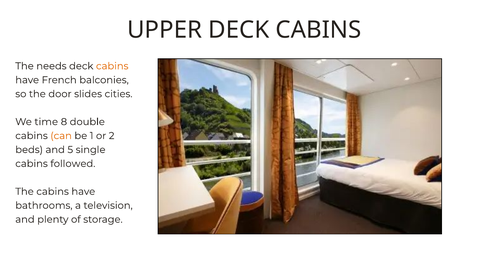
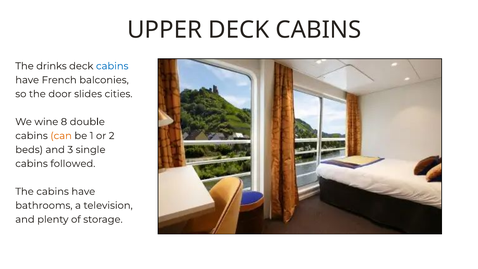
needs: needs -> drinks
cabins at (112, 66) colour: orange -> blue
time: time -> wine
5: 5 -> 3
